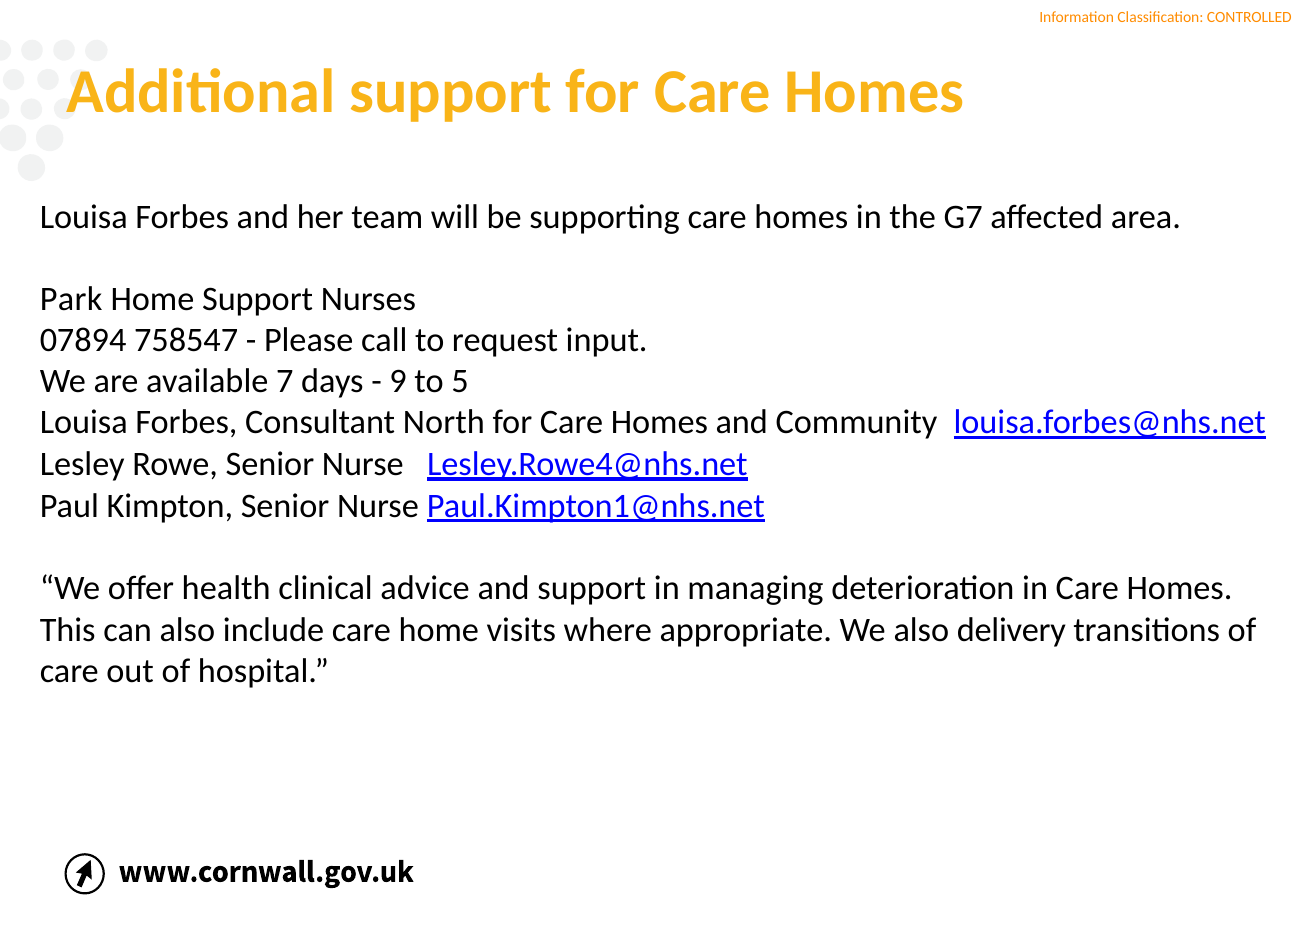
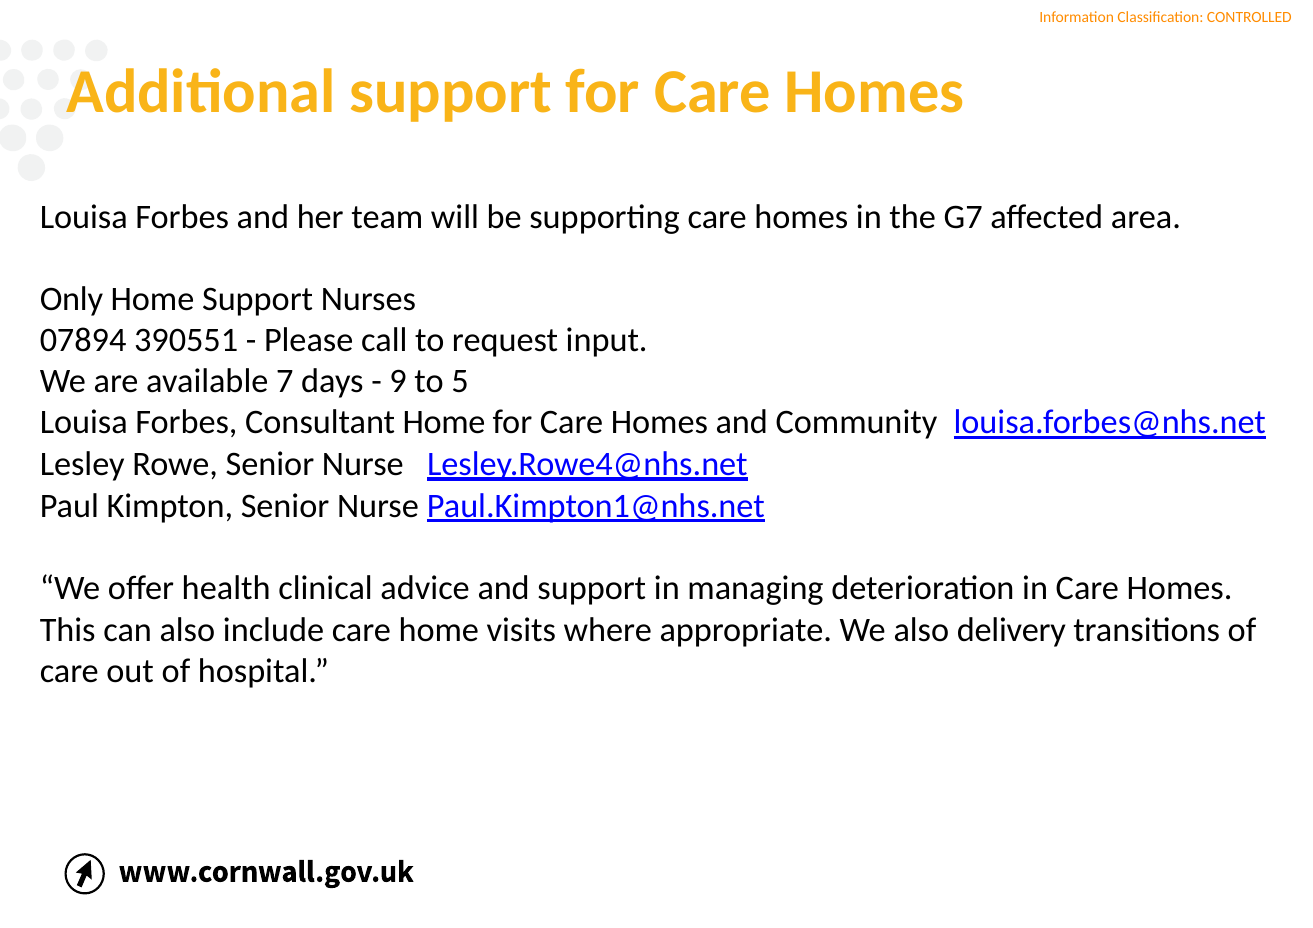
Park: Park -> Only
758547: 758547 -> 390551
Consultant North: North -> Home
